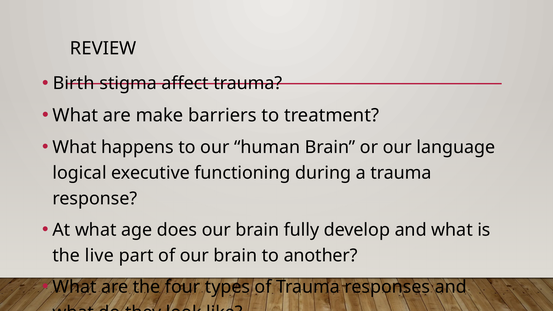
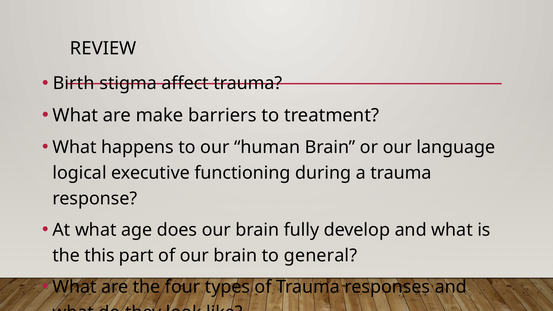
live: live -> this
another: another -> general
